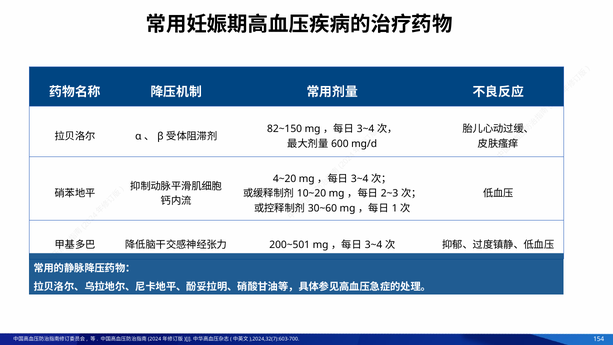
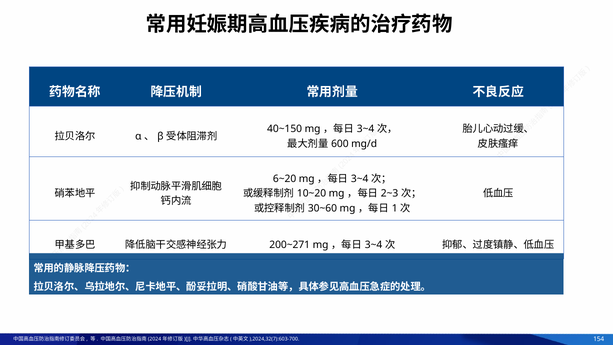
82~150: 82~150 -> 40~150
4~20: 4~20 -> 6~20
200~501: 200~501 -> 200~271
